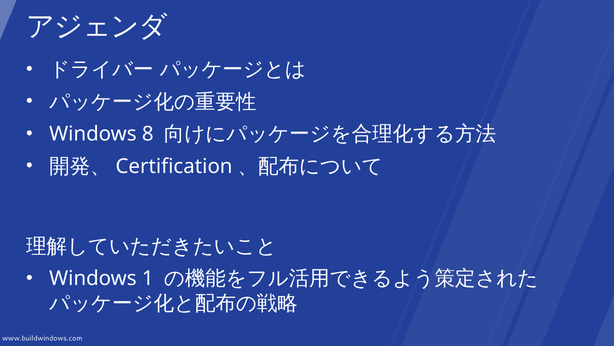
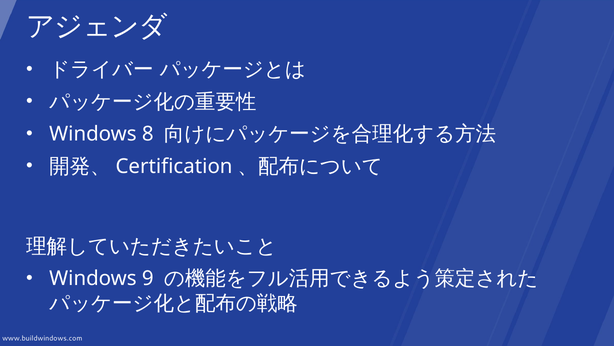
1: 1 -> 9
